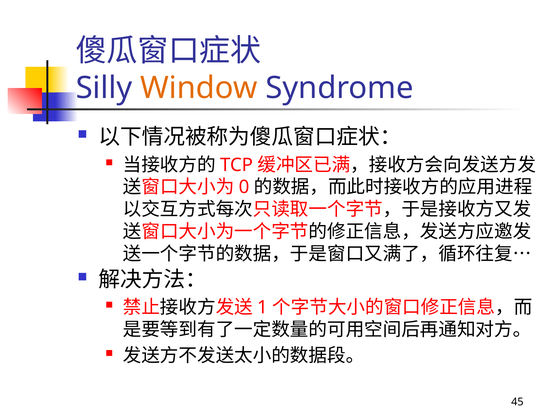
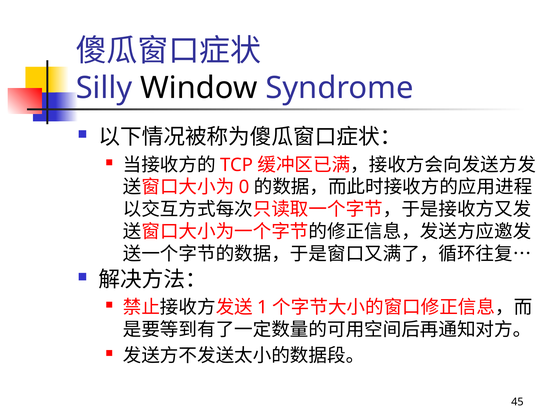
Window colour: orange -> black
